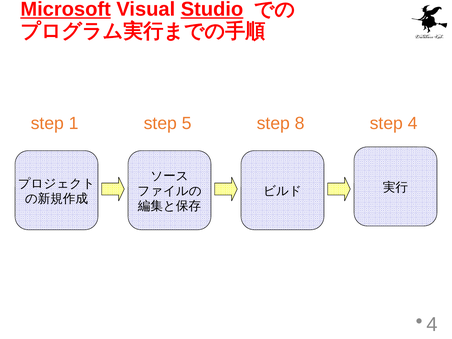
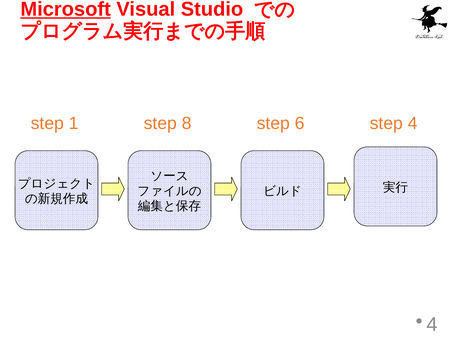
Studio underline: present -> none
5: 5 -> 8
8: 8 -> 6
